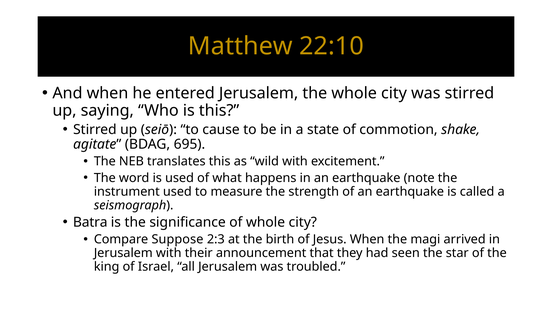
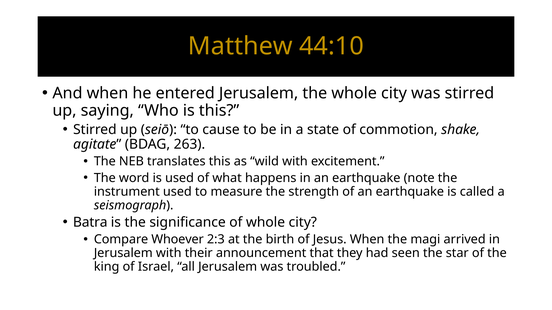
22:10: 22:10 -> 44:10
695: 695 -> 263
Suppose: Suppose -> Whoever
